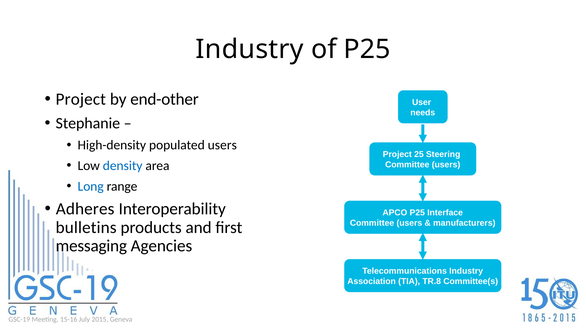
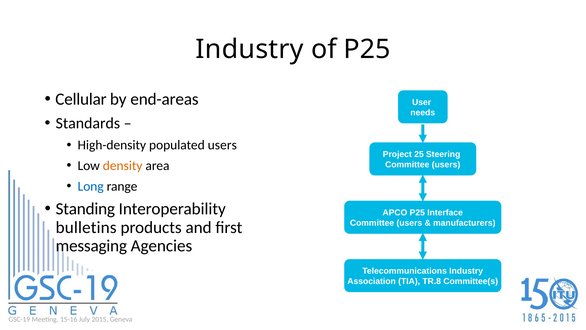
Project at (81, 99): Project -> Cellular
end-other: end-other -> end-areas
Stephanie: Stephanie -> Standards
density colour: blue -> orange
Adheres: Adheres -> Standing
